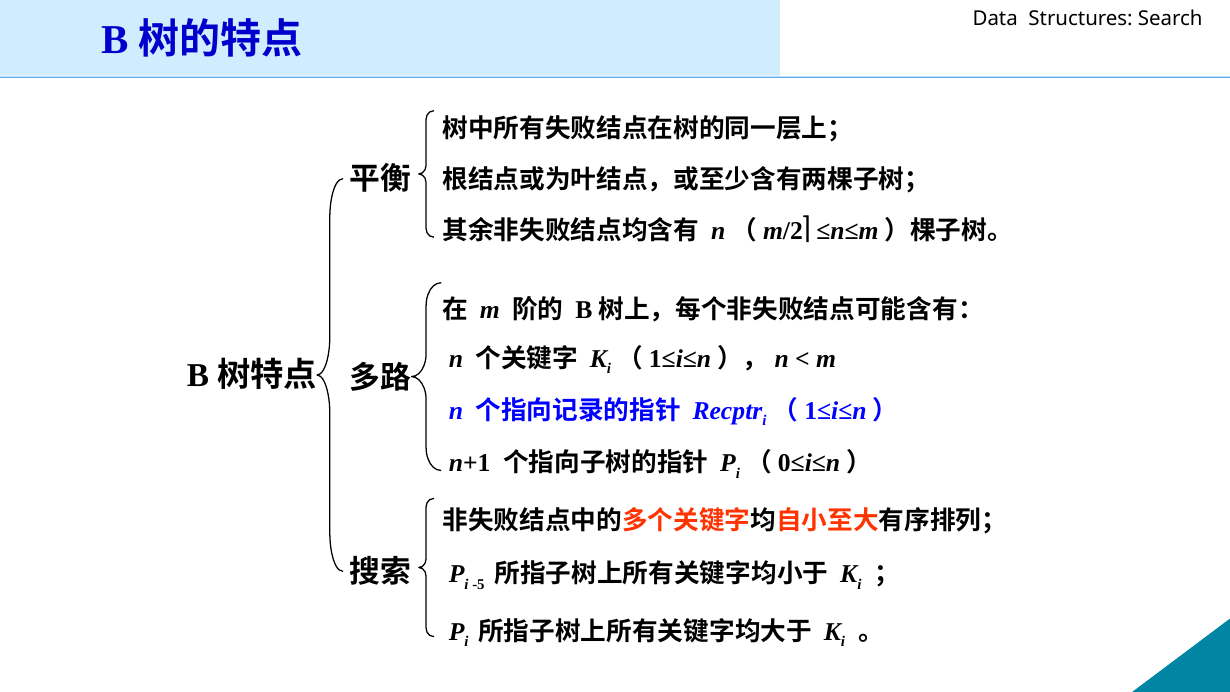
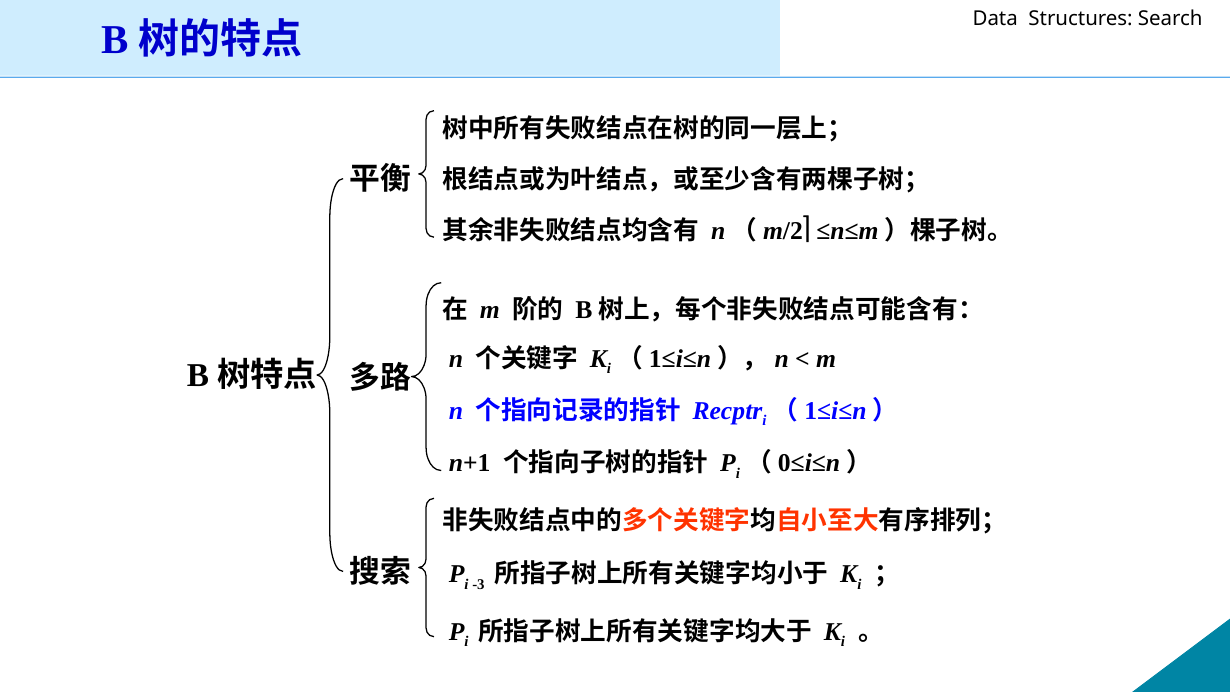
-5: -5 -> -3
